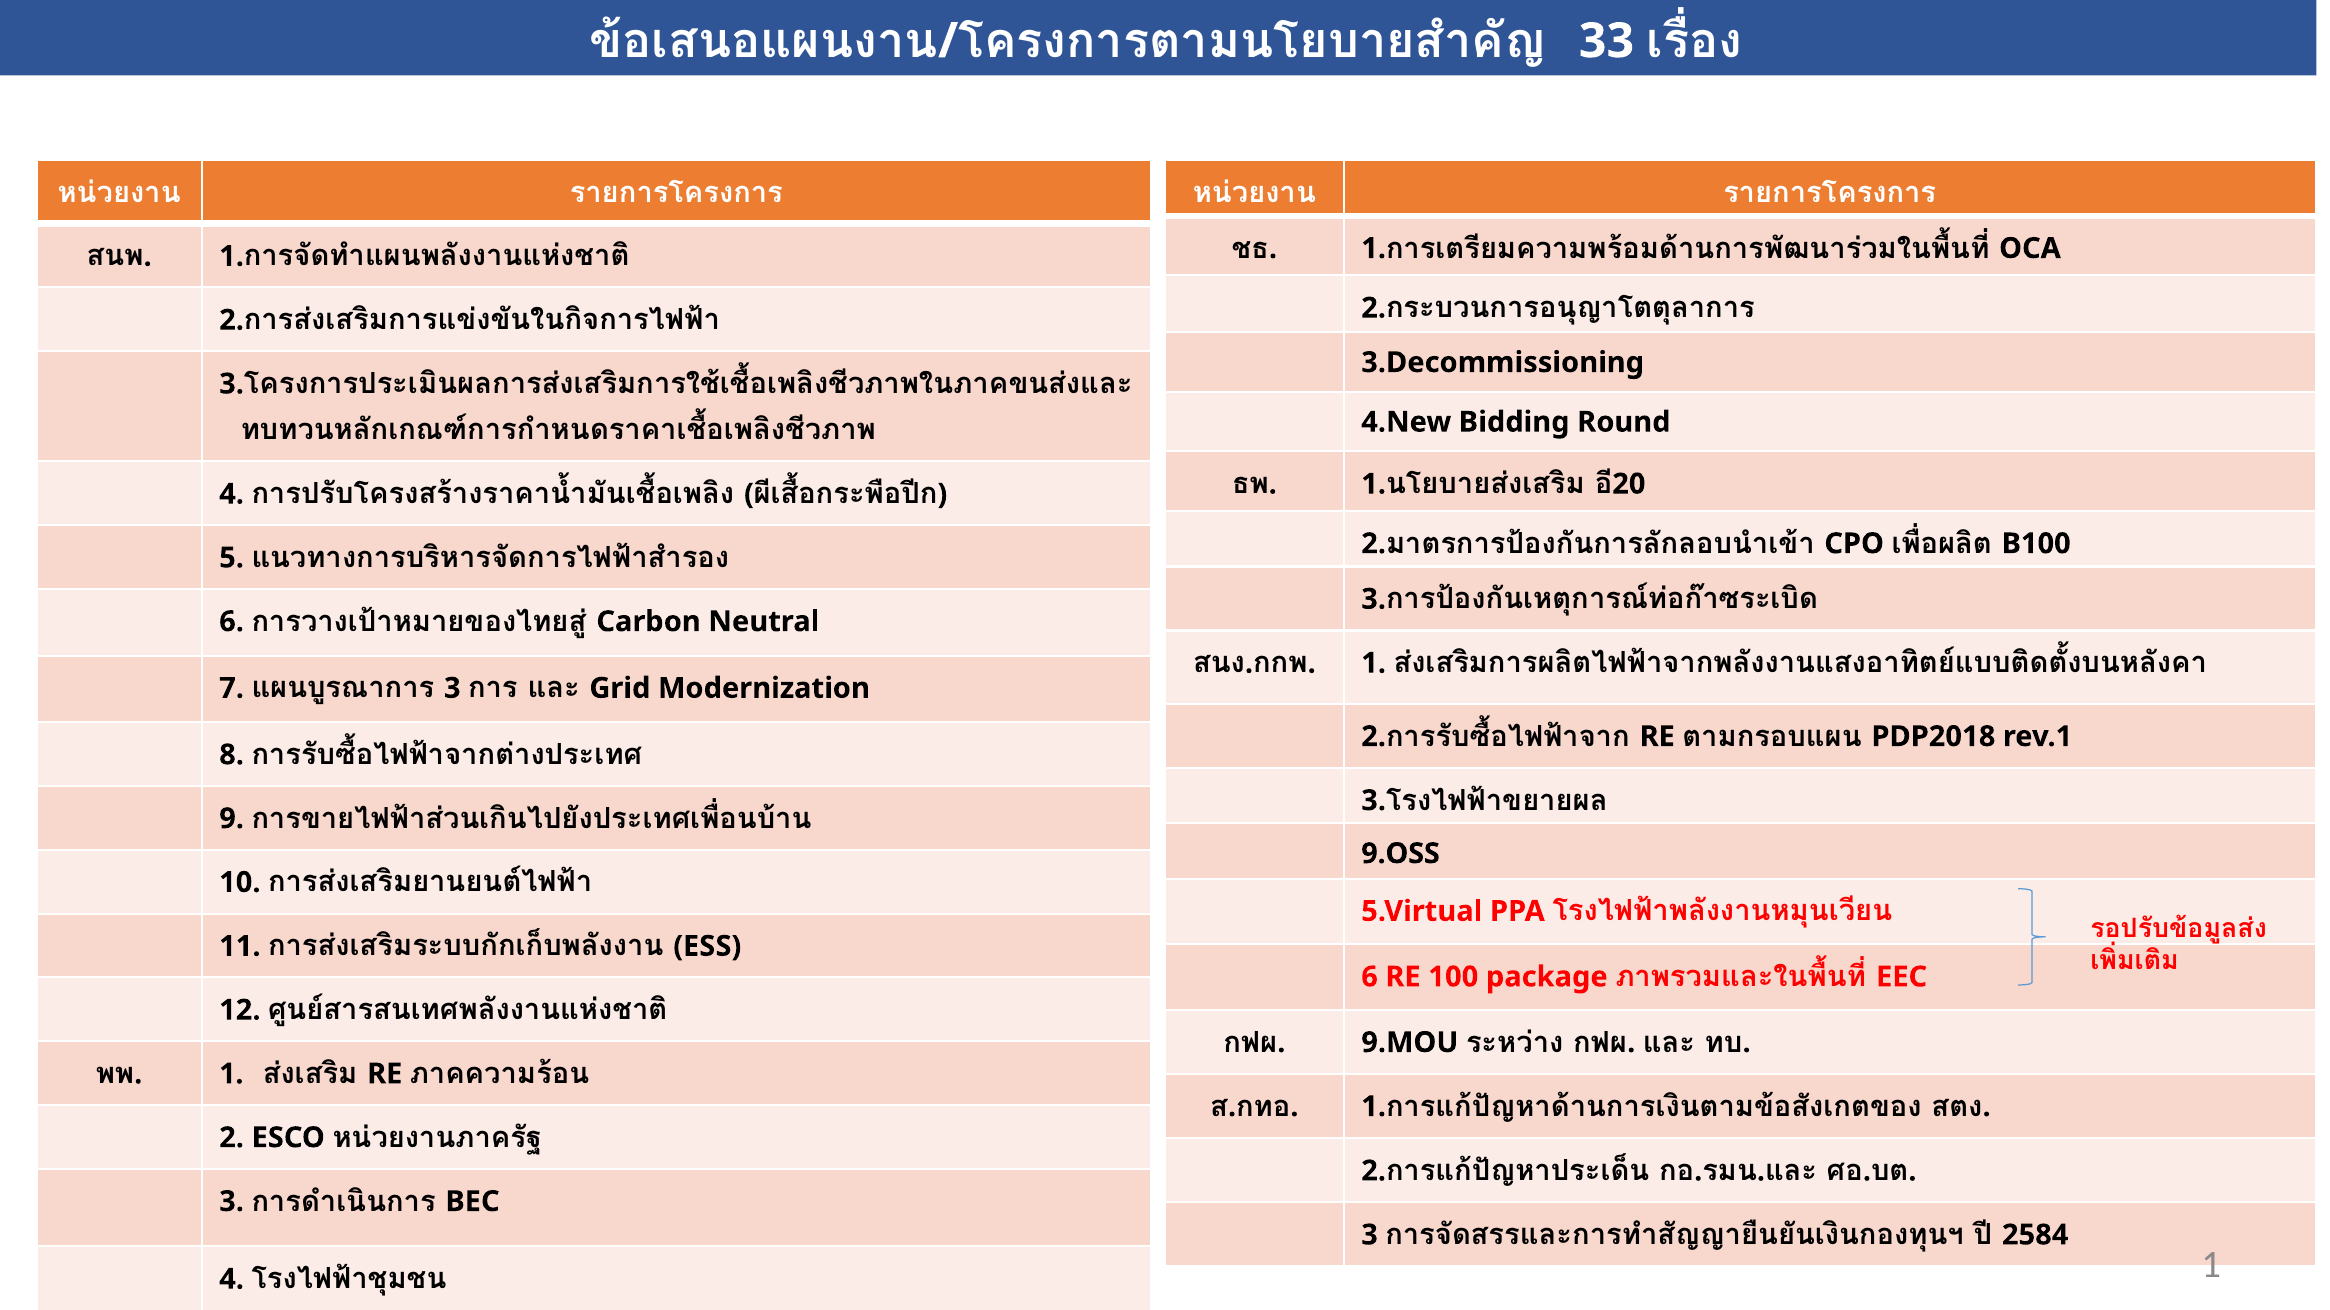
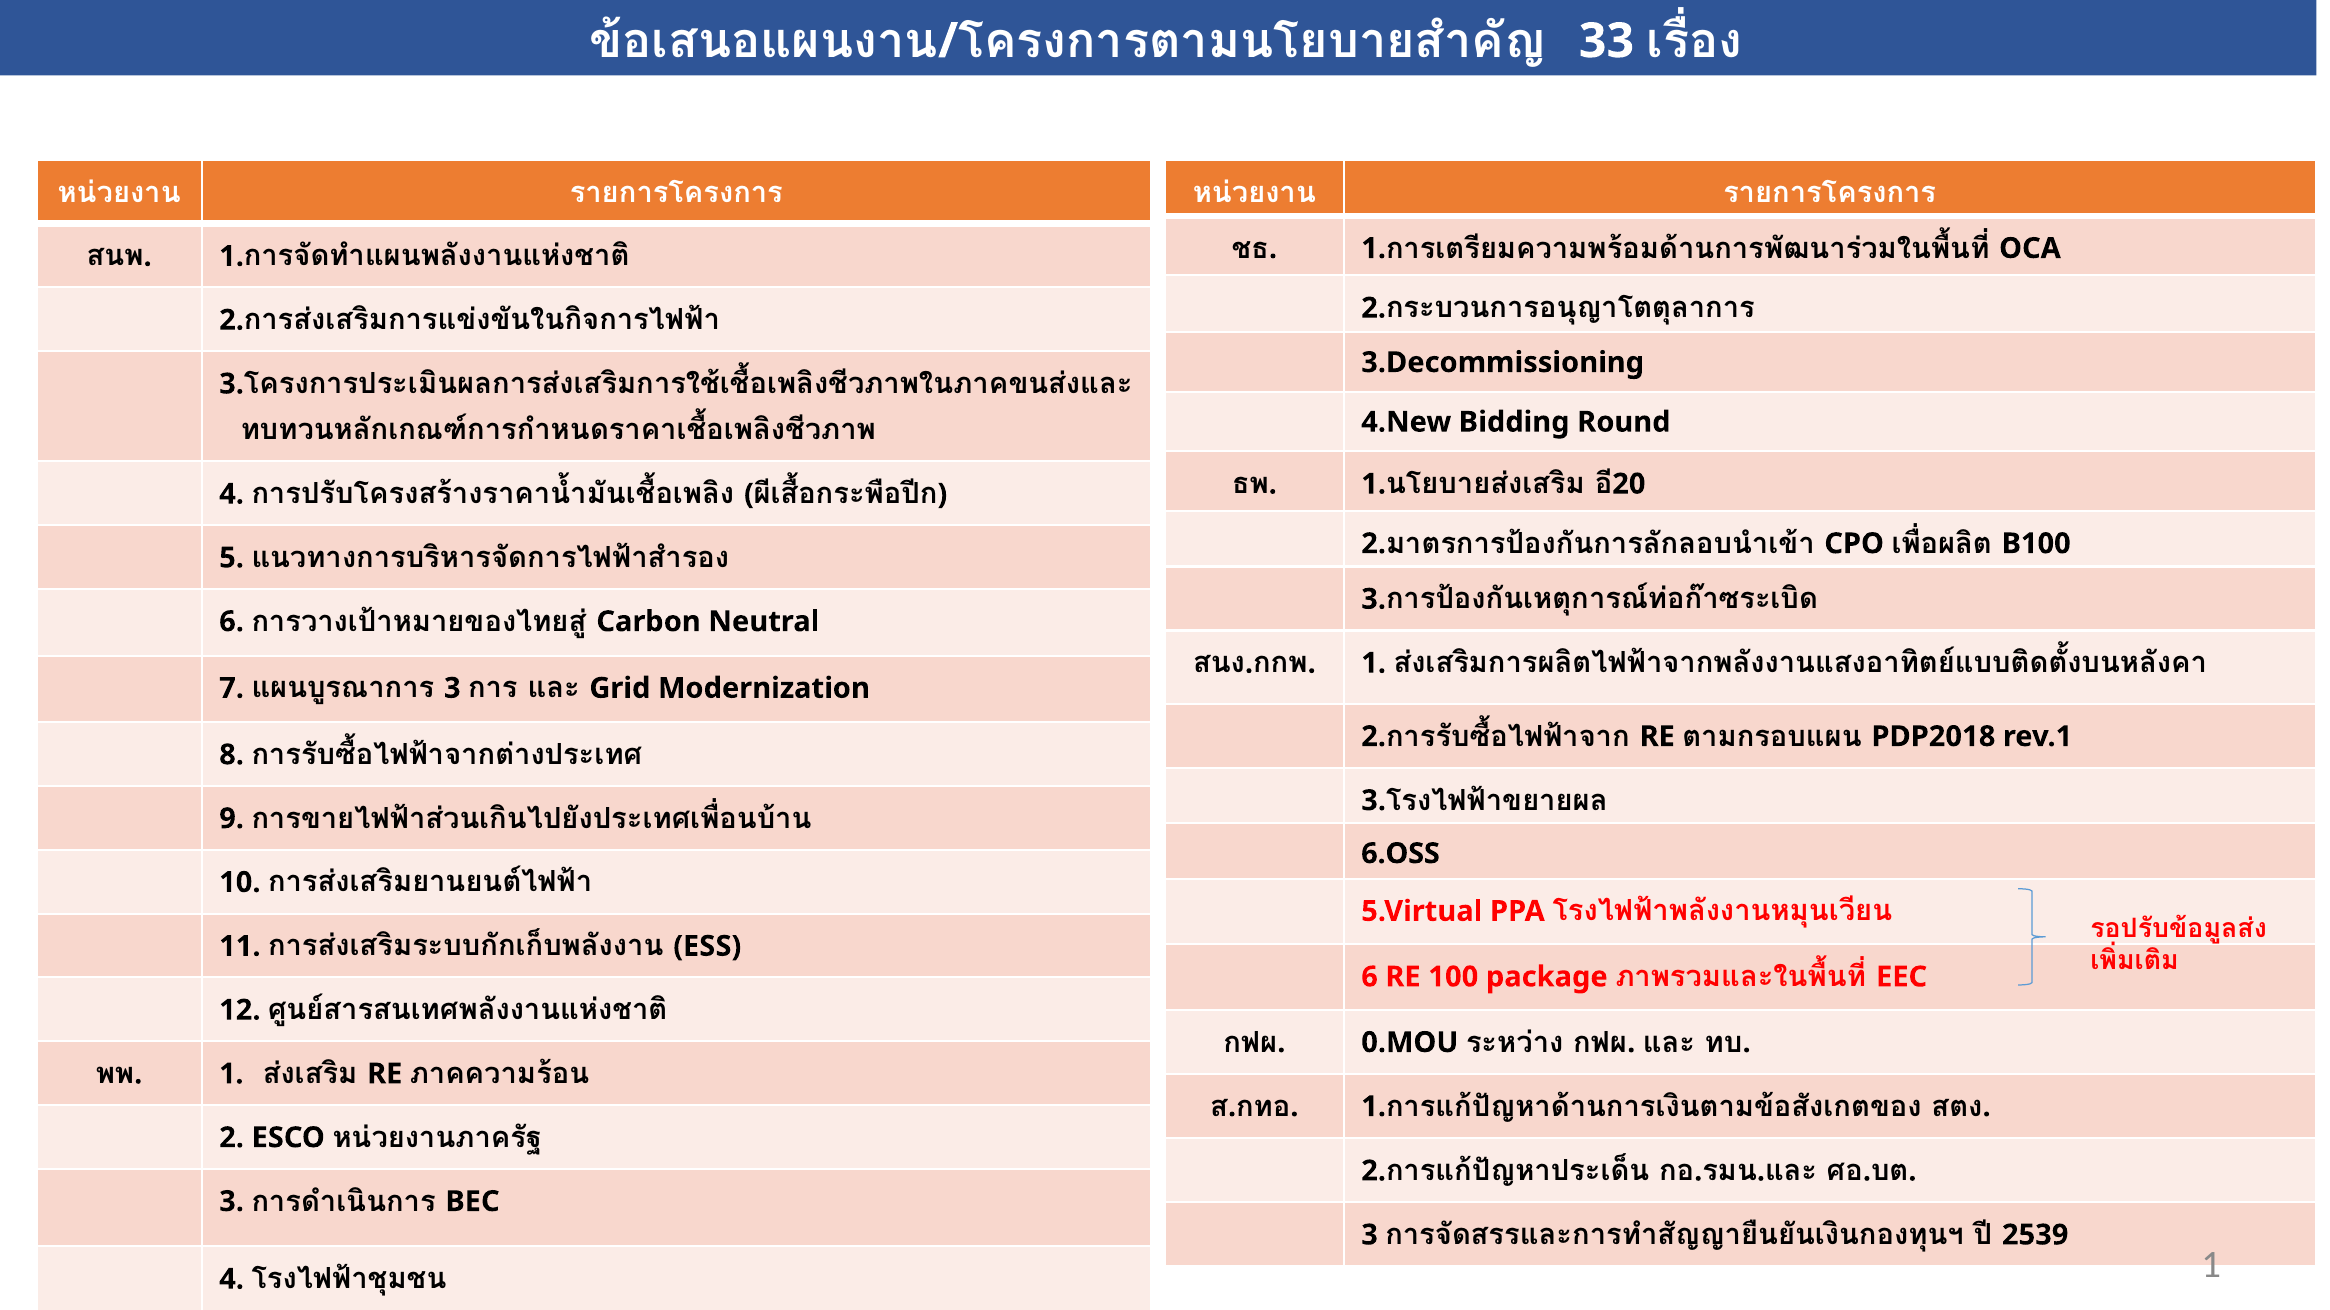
9.OSS: 9.OSS -> 6.OSS
9.MOU: 9.MOU -> 0.MOU
2584: 2584 -> 2539
